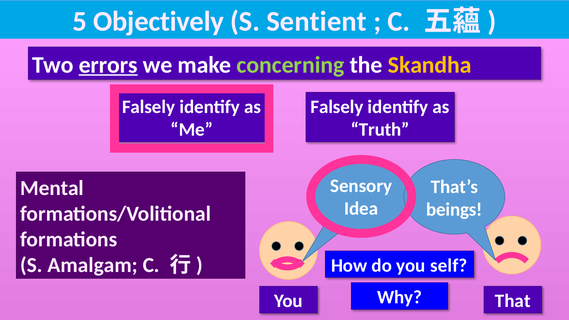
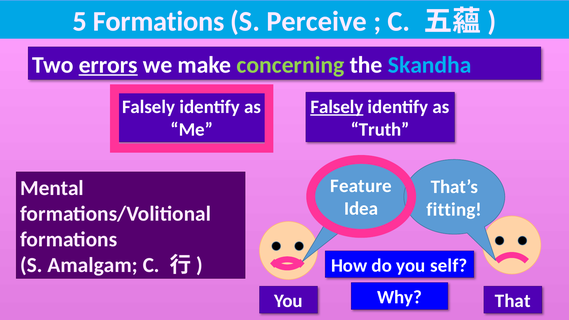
5 Objectively: Objectively -> Formations
Sentient: Sentient -> Perceive
Skandha colour: yellow -> light blue
Falsely at (337, 107) underline: none -> present
Sensory: Sensory -> Feature
beings: beings -> fitting
